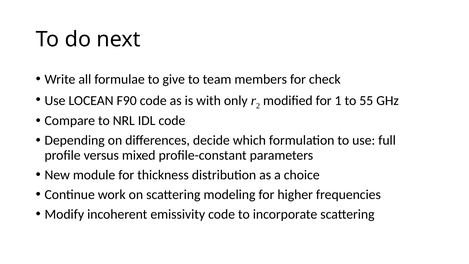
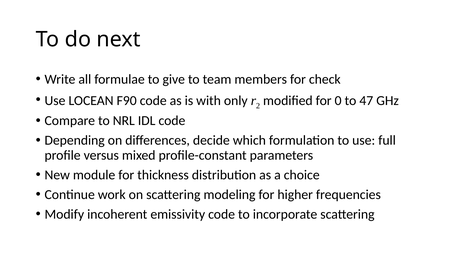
1: 1 -> 0
55: 55 -> 47
